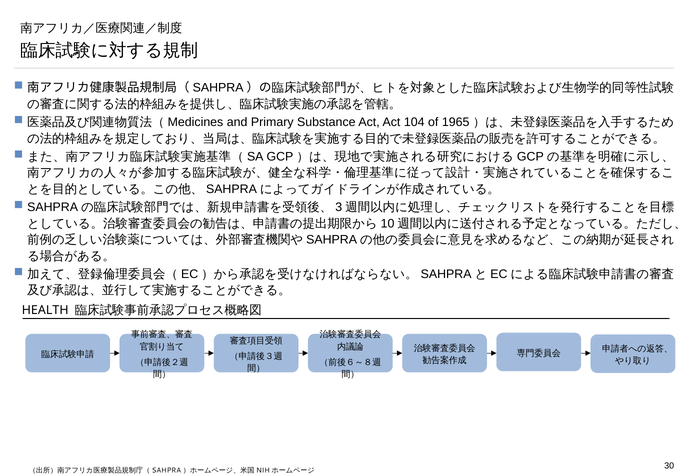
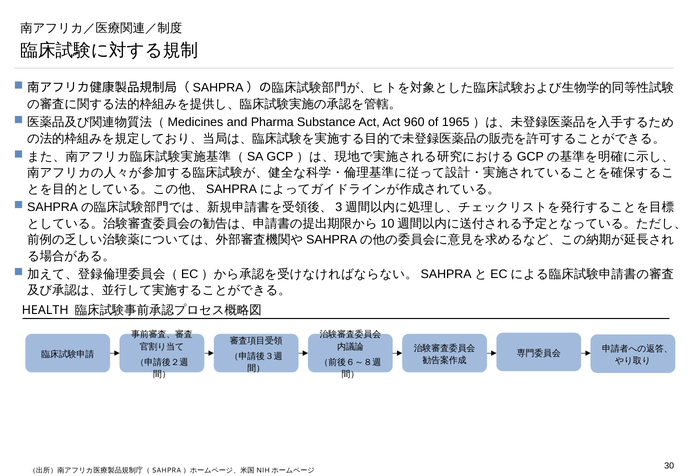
Primary: Primary -> Pharma
104: 104 -> 960
